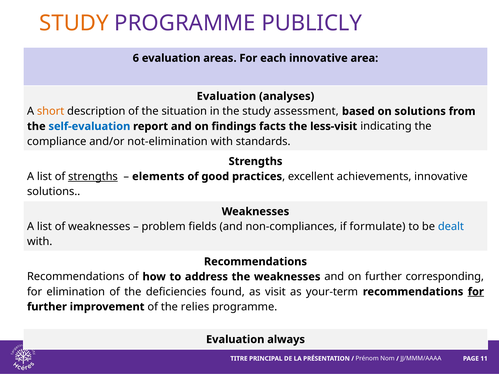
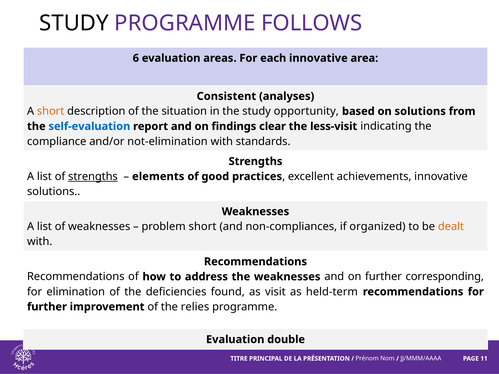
STUDY at (74, 23) colour: orange -> black
PUBLICLY: PUBLICLY -> FOLLOWS
Evaluation at (226, 96): Evaluation -> Consistent
assessment: assessment -> opportunity
facts: facts -> clear
problem fields: fields -> short
formulate: formulate -> organized
dealt colour: blue -> orange
your-term: your-term -> held-term
for at (476, 292) underline: present -> none
always: always -> double
